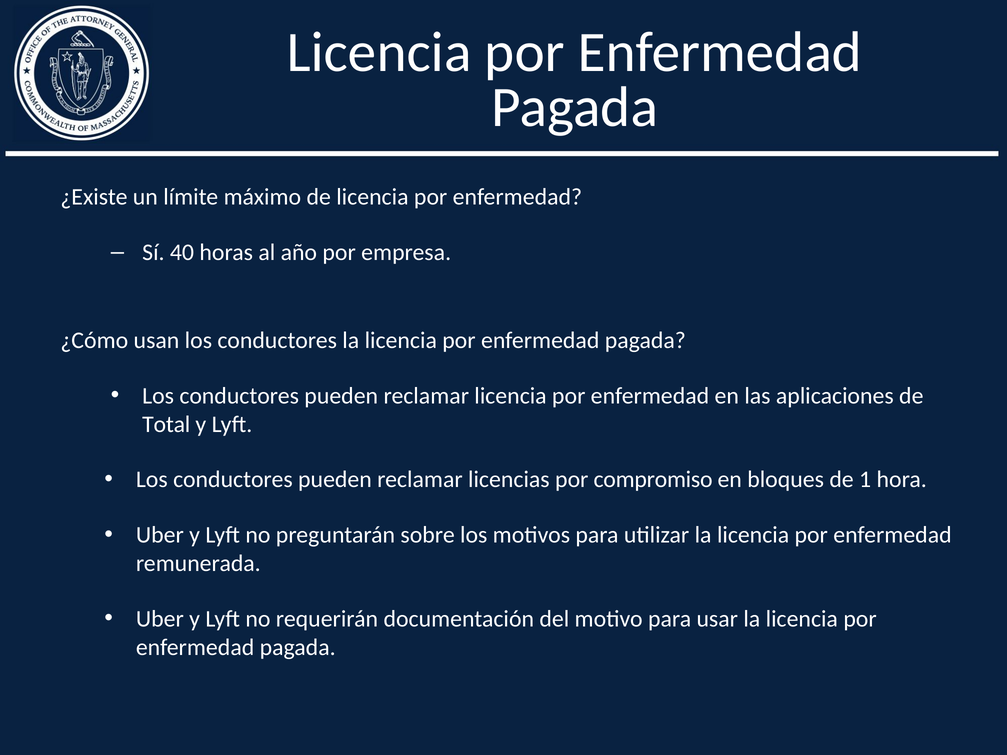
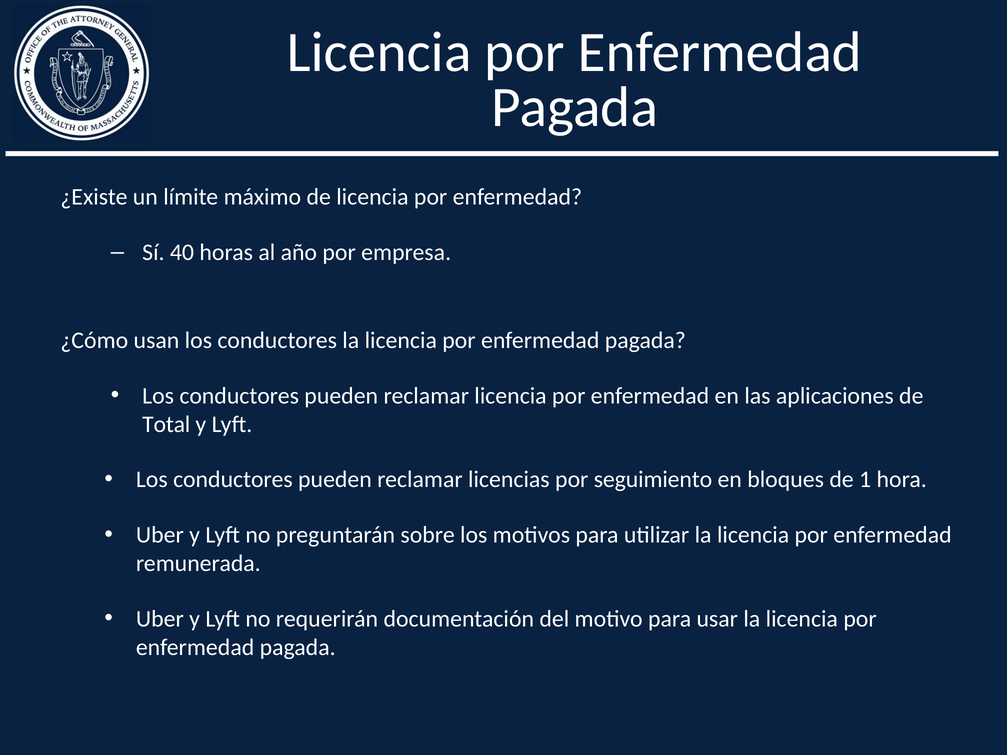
compromiso: compromiso -> seguimiento
